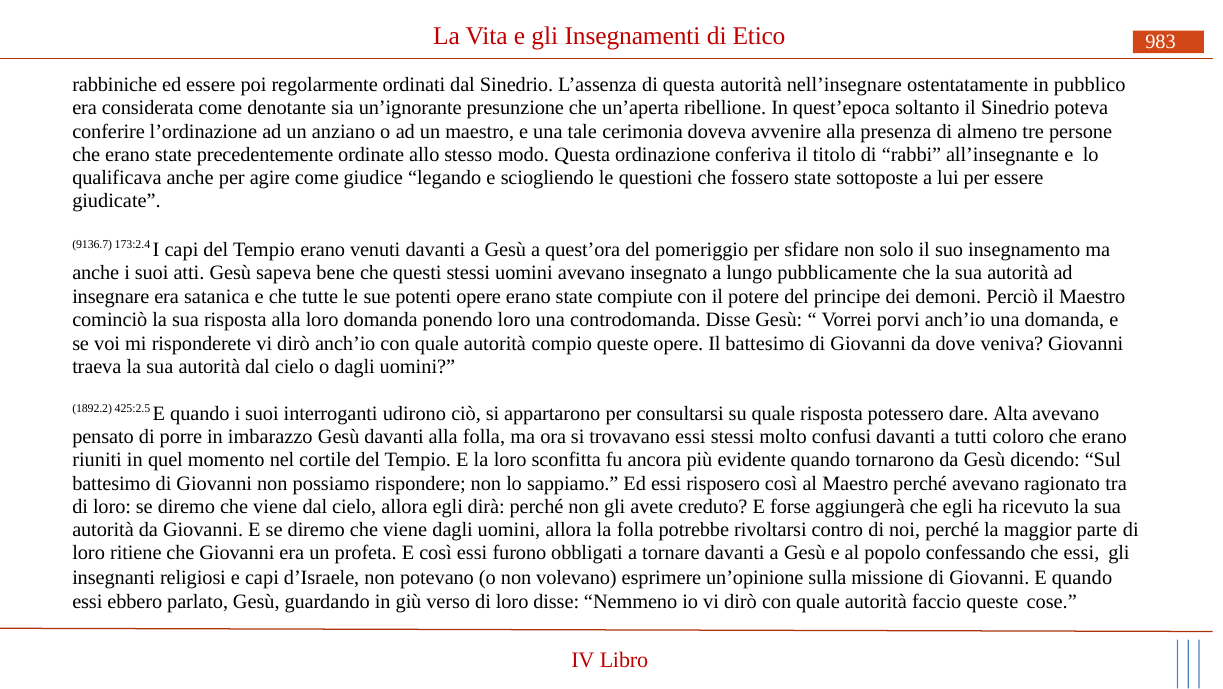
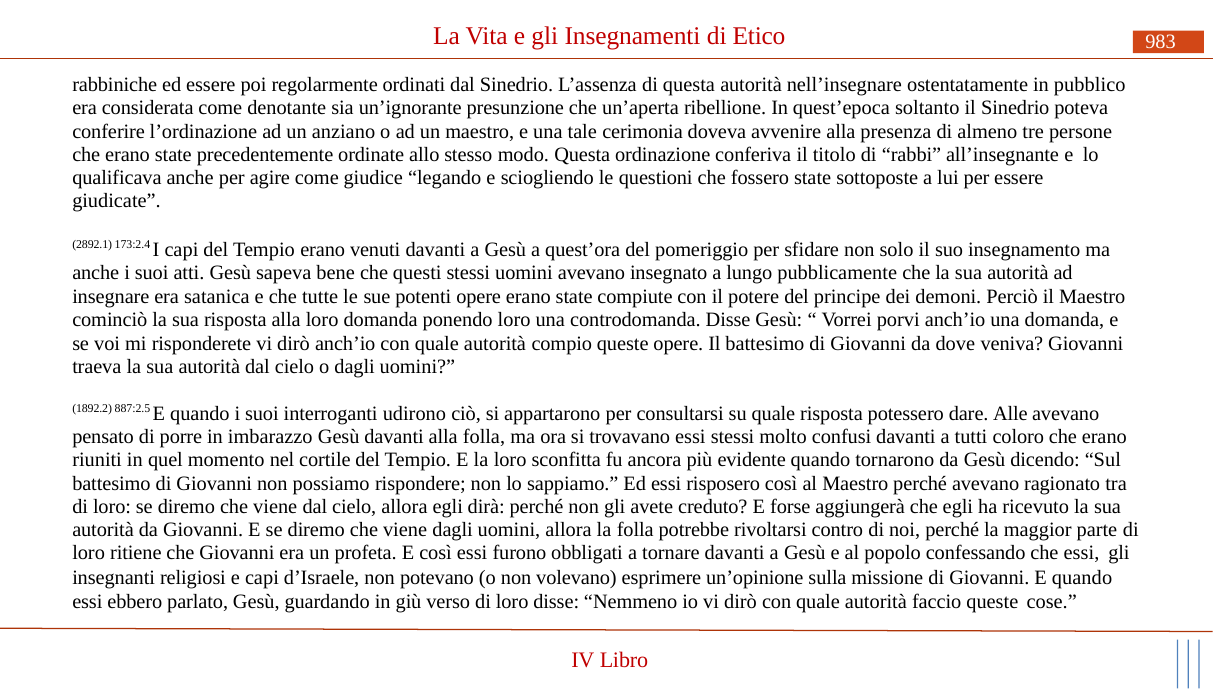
9136.7: 9136.7 -> 2892.1
425:2.5: 425:2.5 -> 887:2.5
Alta: Alta -> Alle
